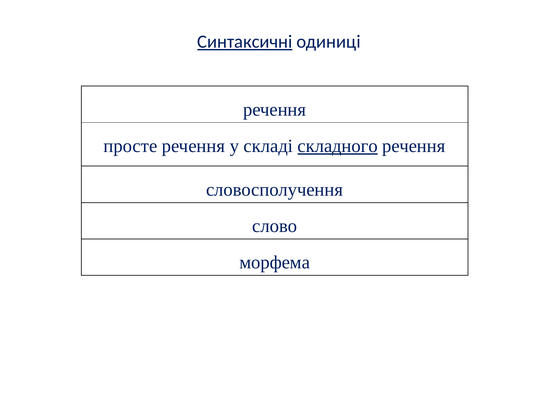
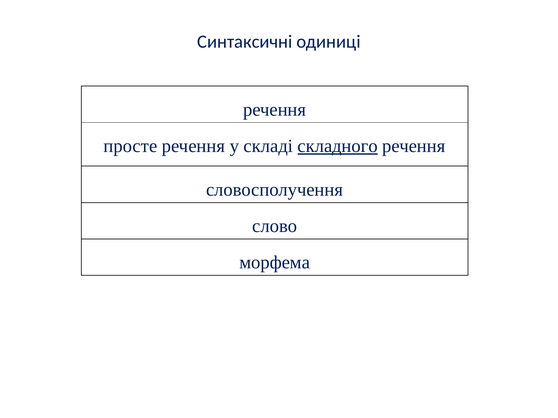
Синтаксичні underline: present -> none
